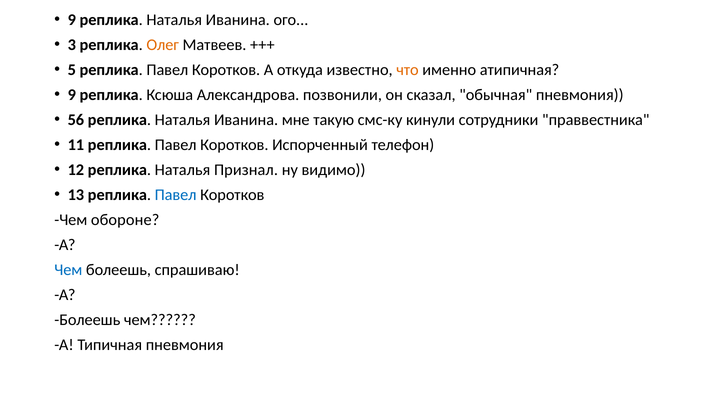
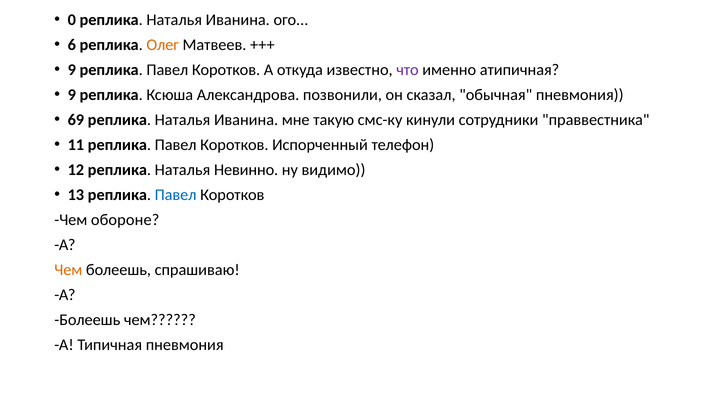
9 at (72, 20): 9 -> 0
3: 3 -> 6
5 at (72, 70): 5 -> 9
что colour: orange -> purple
56: 56 -> 69
Признал: Признал -> Невинно
Чем at (68, 270) colour: blue -> orange
